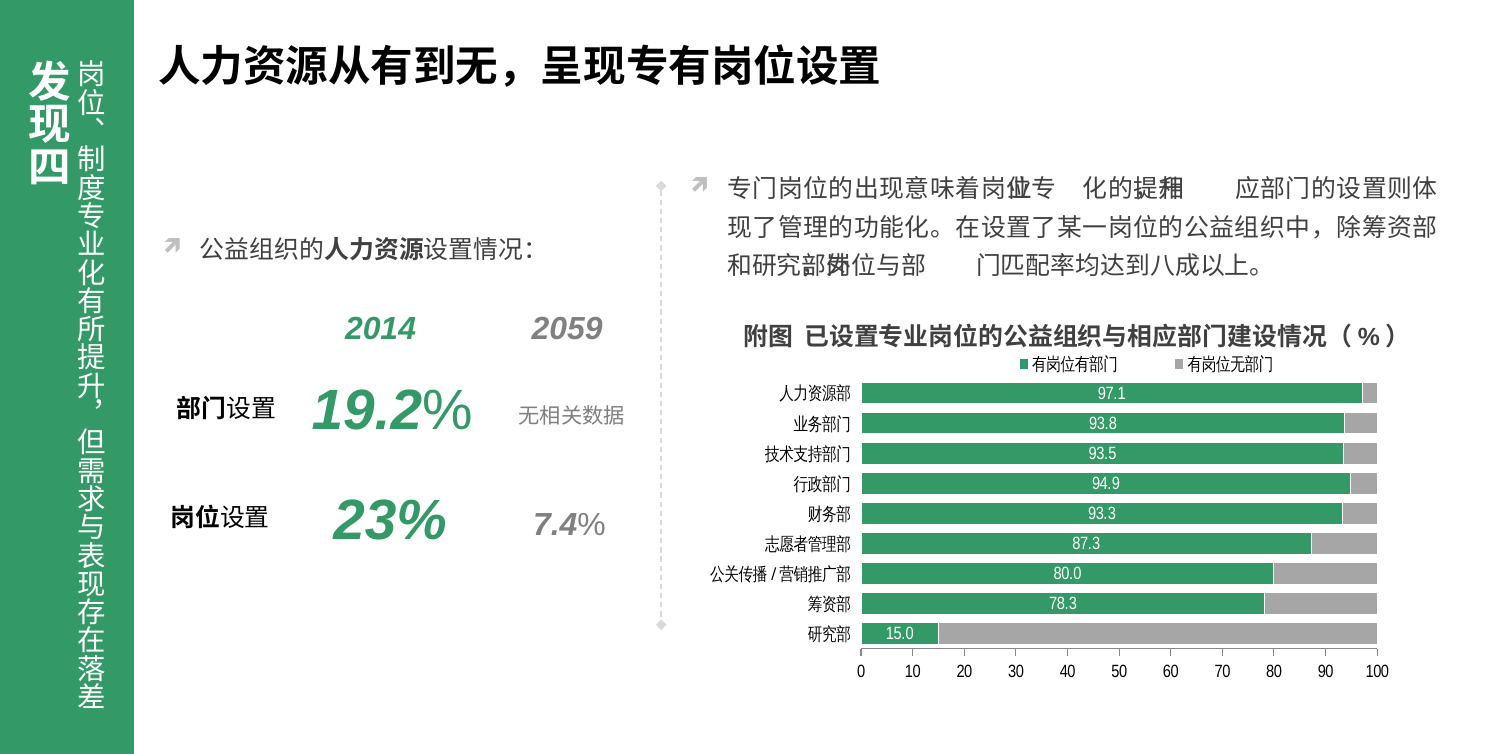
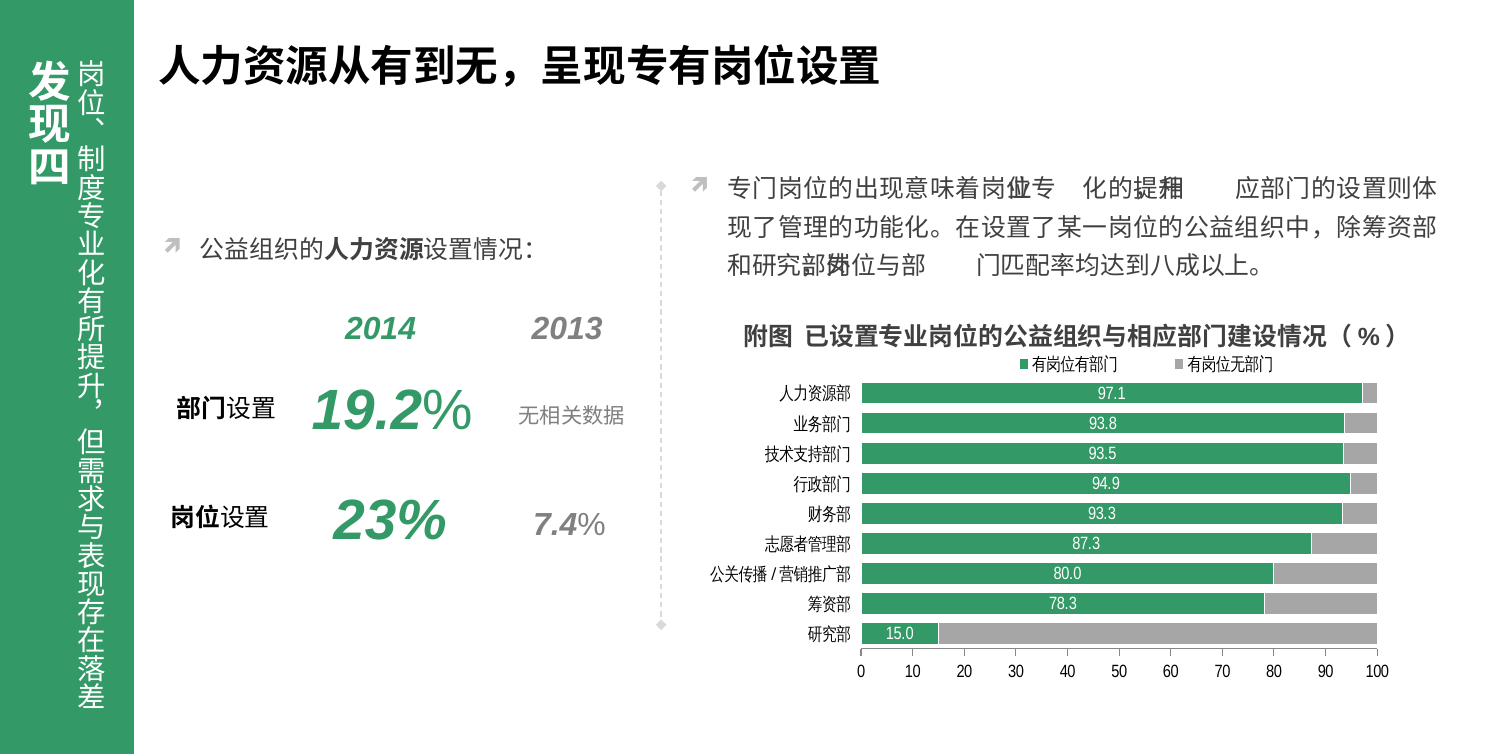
2059: 2059 -> 2013
